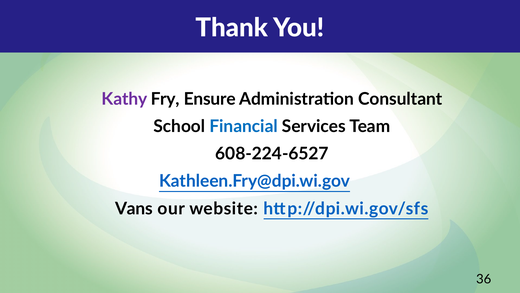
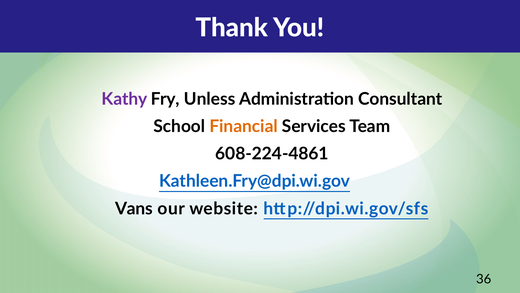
Ensure: Ensure -> Unless
Financial colour: blue -> orange
608-224-6527: 608-224-6527 -> 608-224-4861
